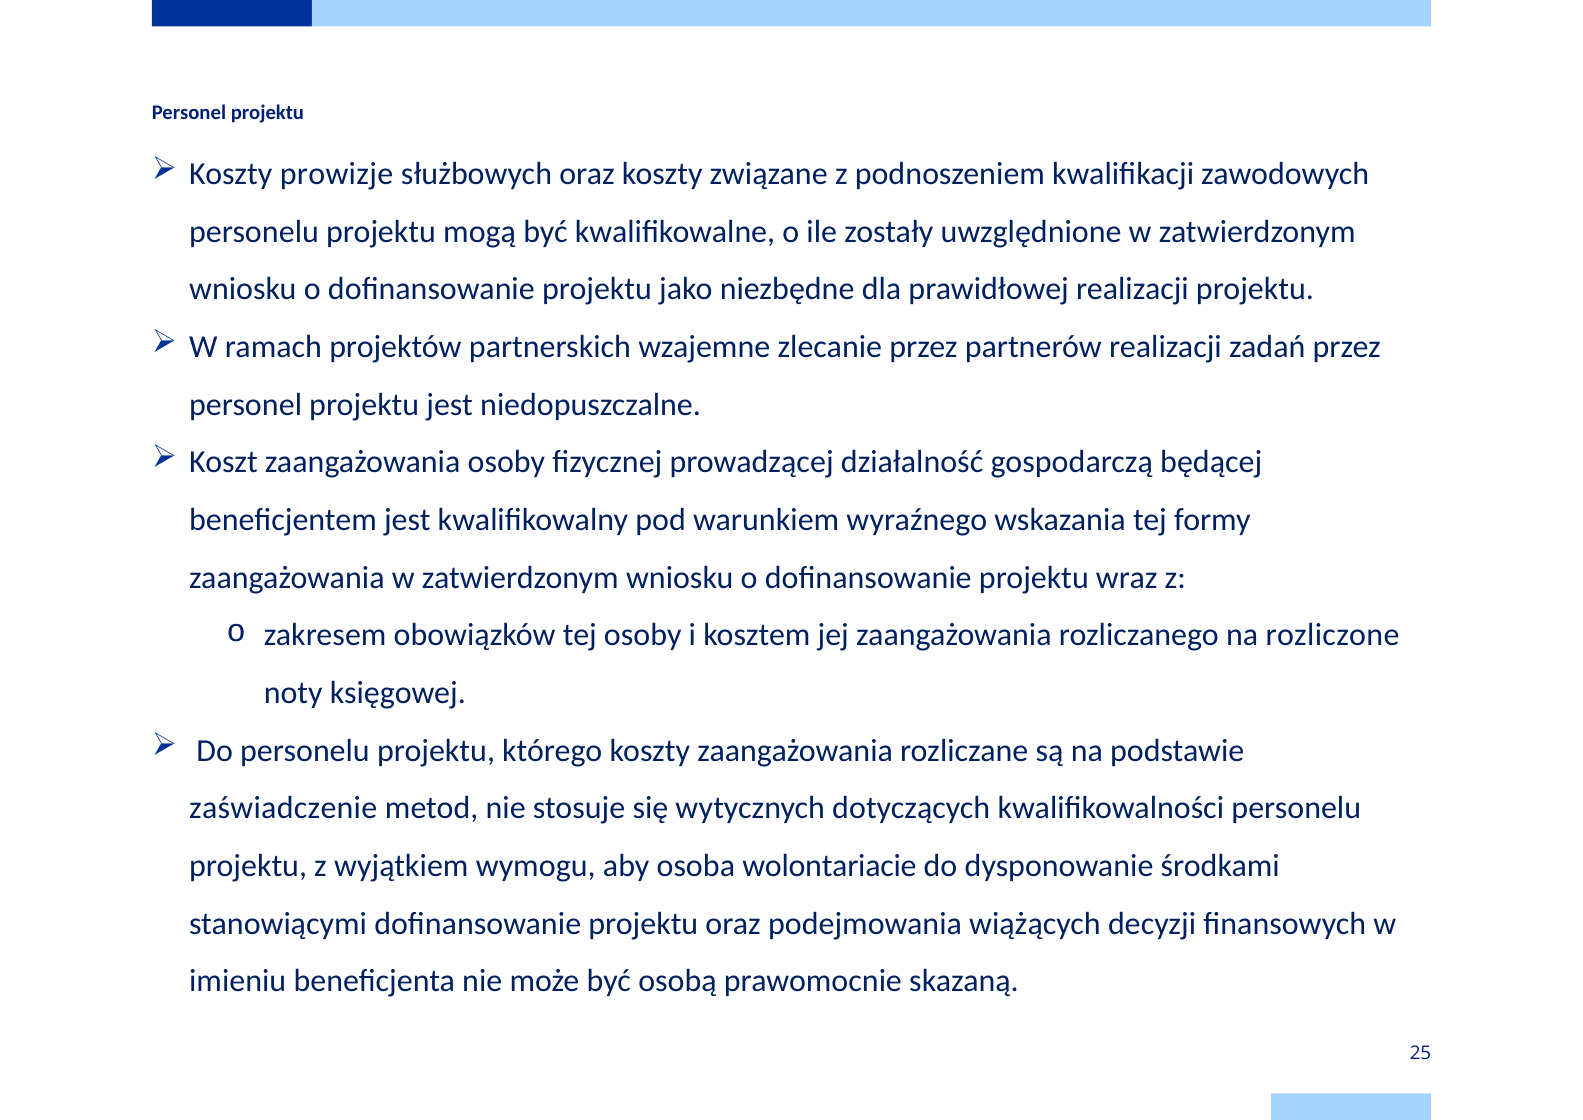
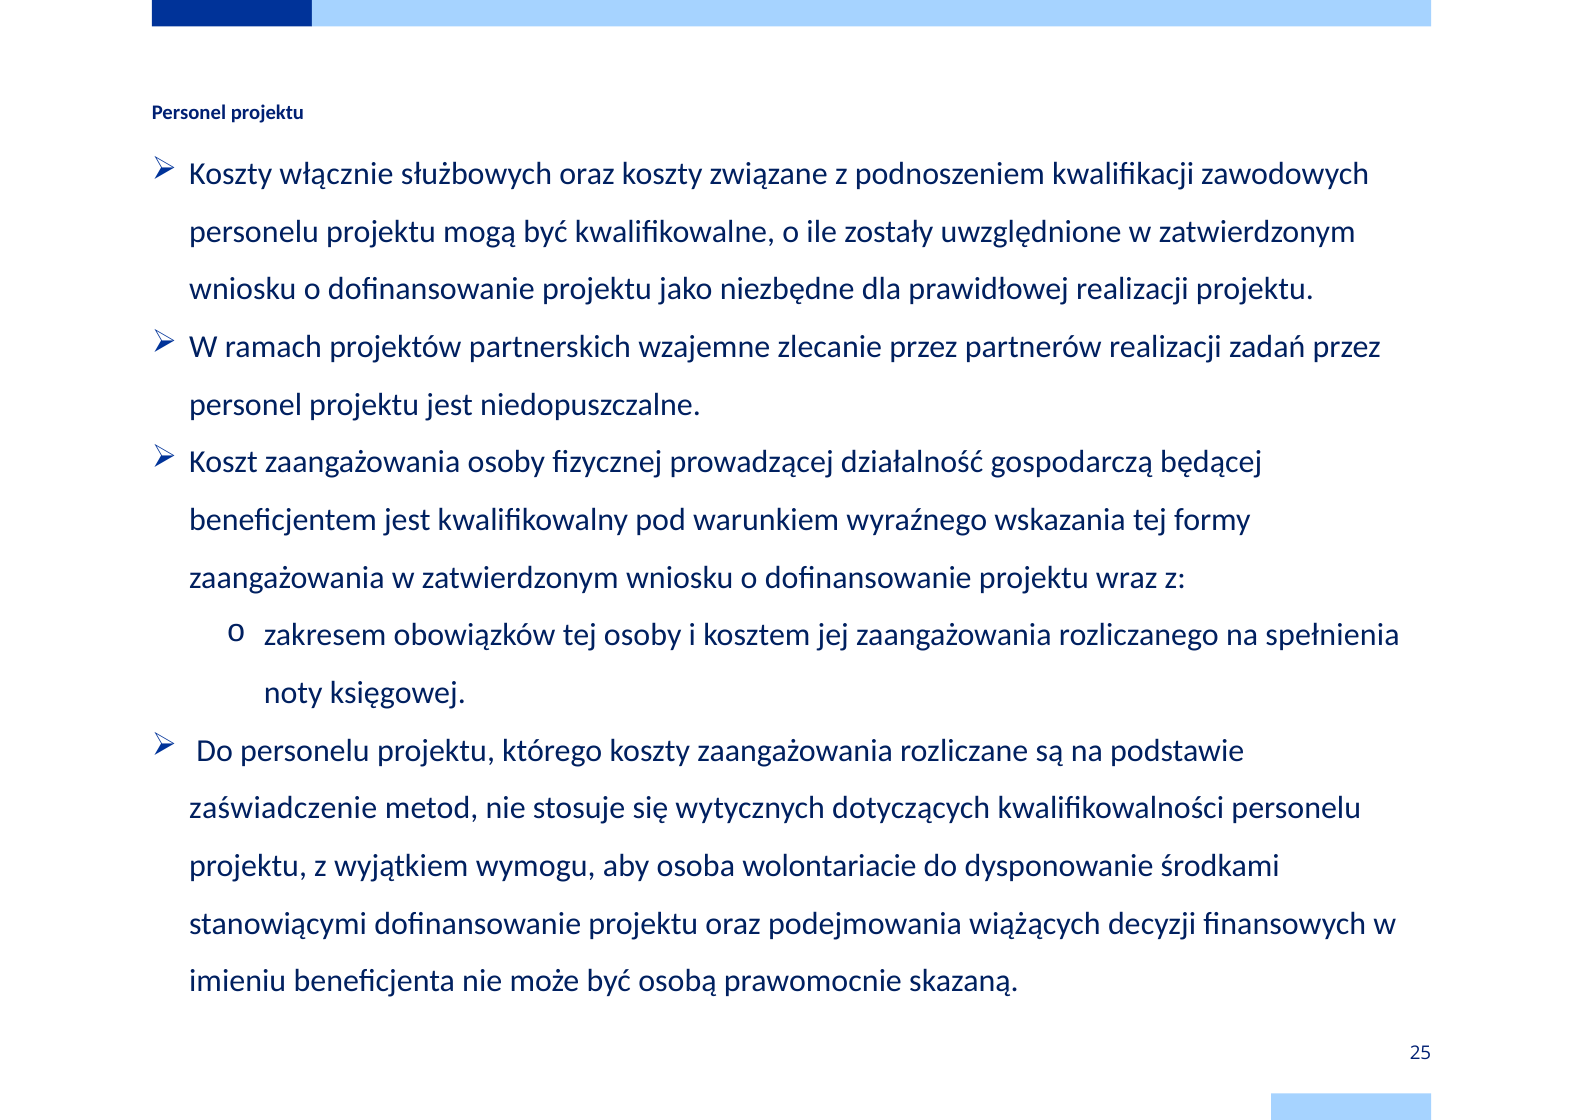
prowizje: prowizje -> włącznie
rozliczone: rozliczone -> spełnienia
